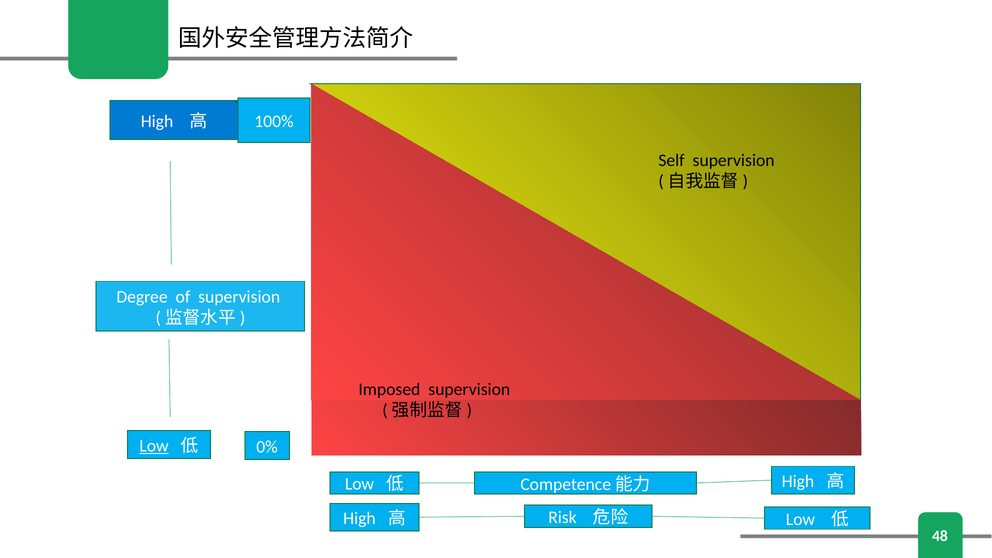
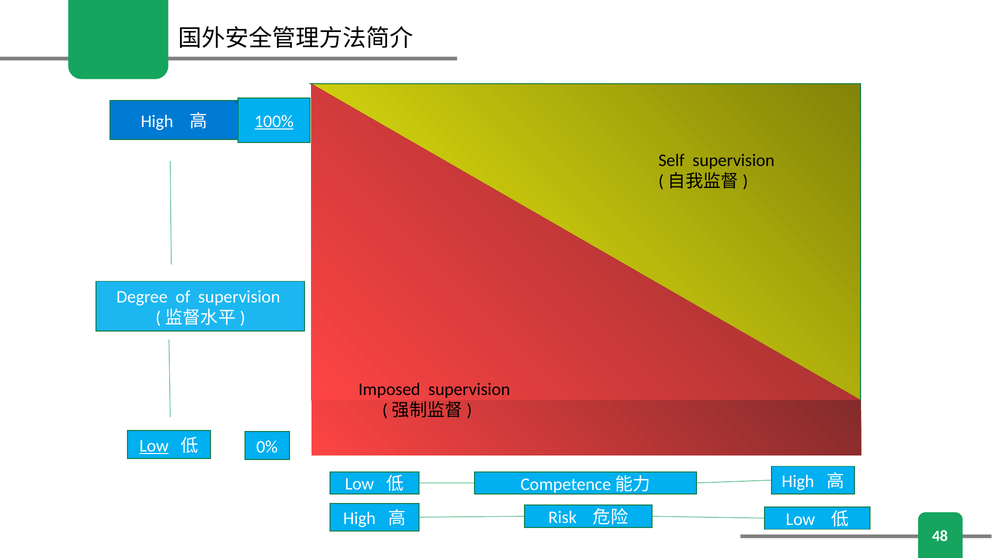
100% underline: none -> present
